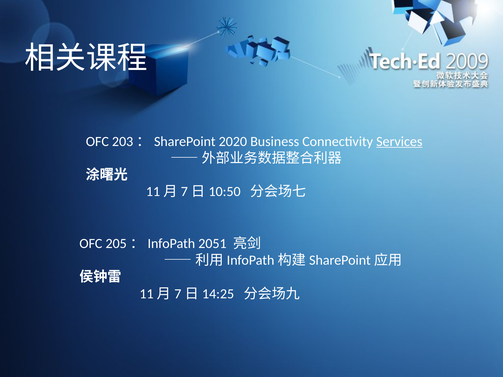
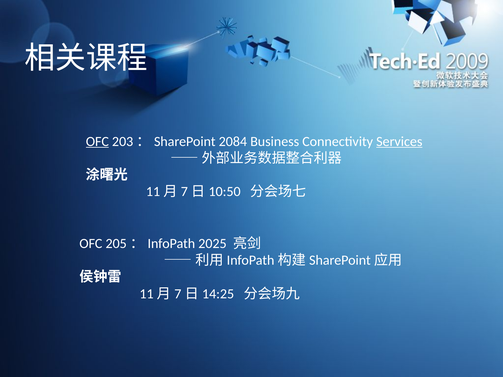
OFC at (97, 141) underline: none -> present
2020: 2020 -> 2084
2051: 2051 -> 2025
